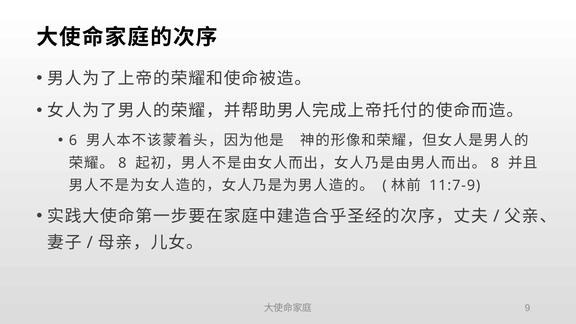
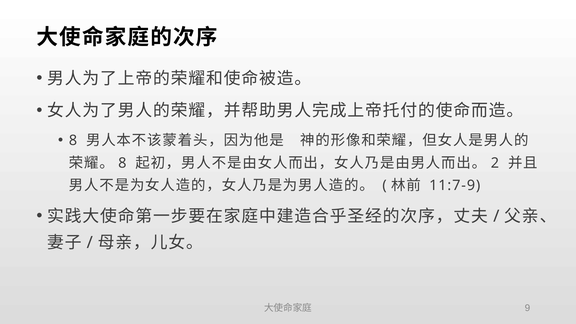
6 at (73, 140): 6 -> 8
8 at (495, 163): 8 -> 2
